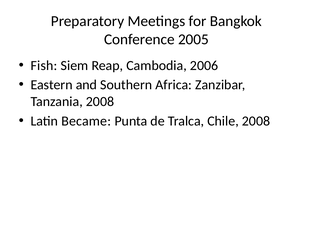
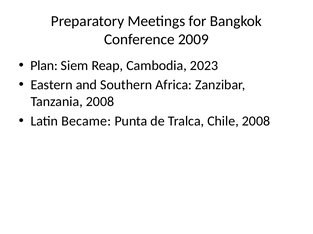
2005: 2005 -> 2009
Fish: Fish -> Plan
2006: 2006 -> 2023
